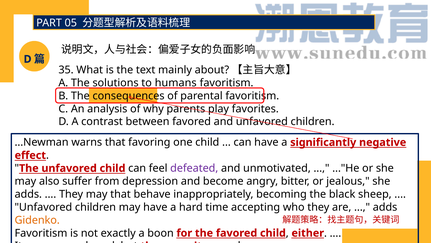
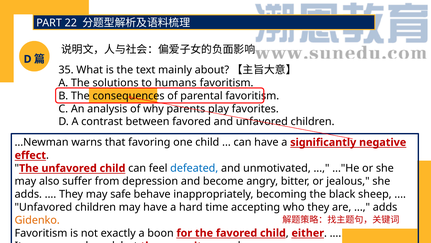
05: 05 -> 22
defeated colour: purple -> blue
may that: that -> safe
